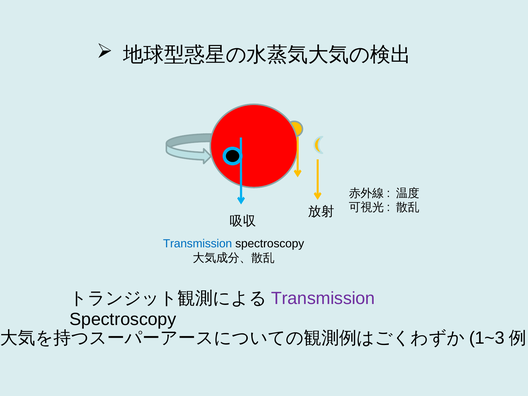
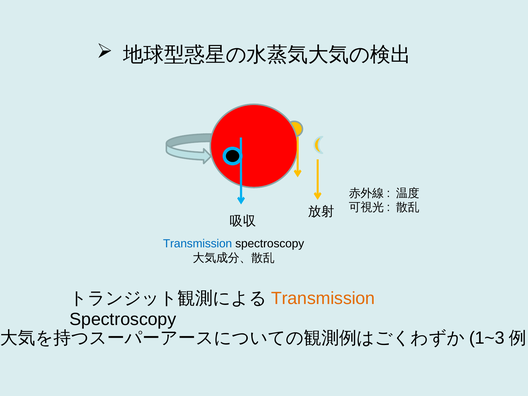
Transmission at (323, 298) colour: purple -> orange
